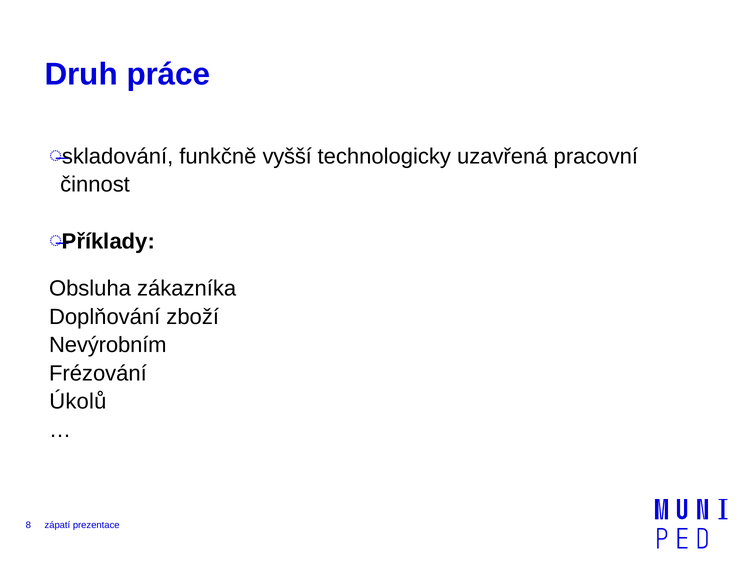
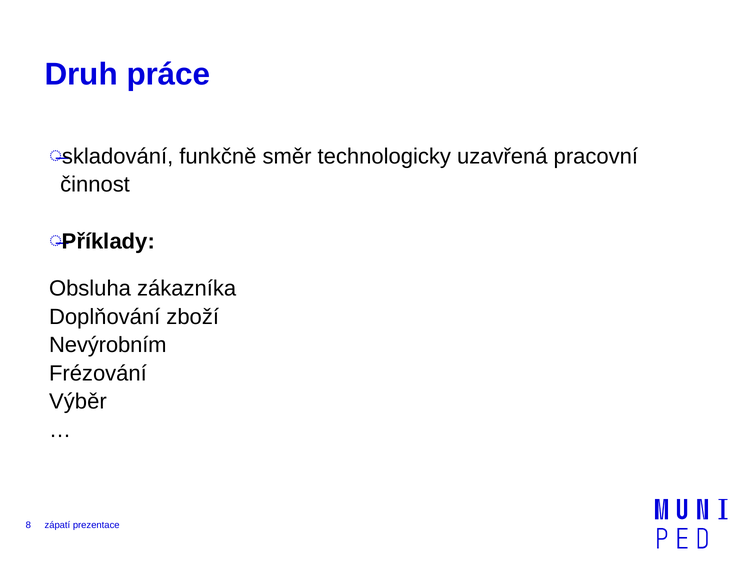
vyšší: vyšší -> směr
Úkolů: Úkolů -> Výběr
